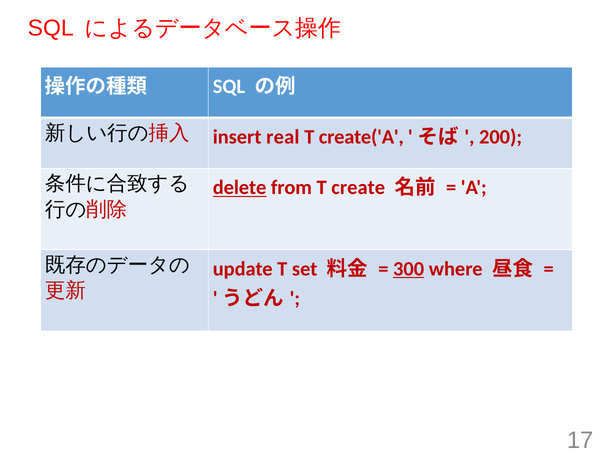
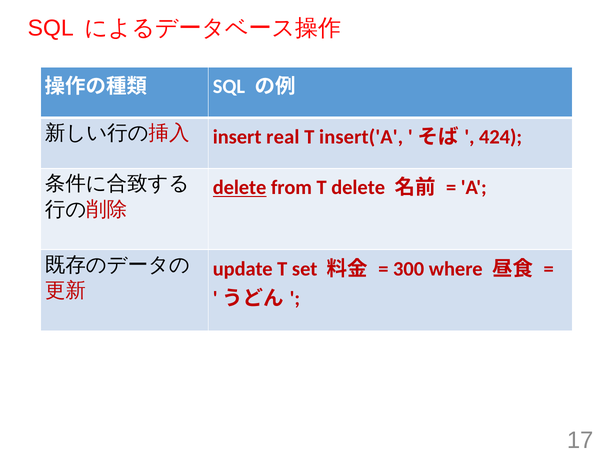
create('A: create('A -> insert('A
200: 200 -> 424
T create: create -> delete
300 underline: present -> none
